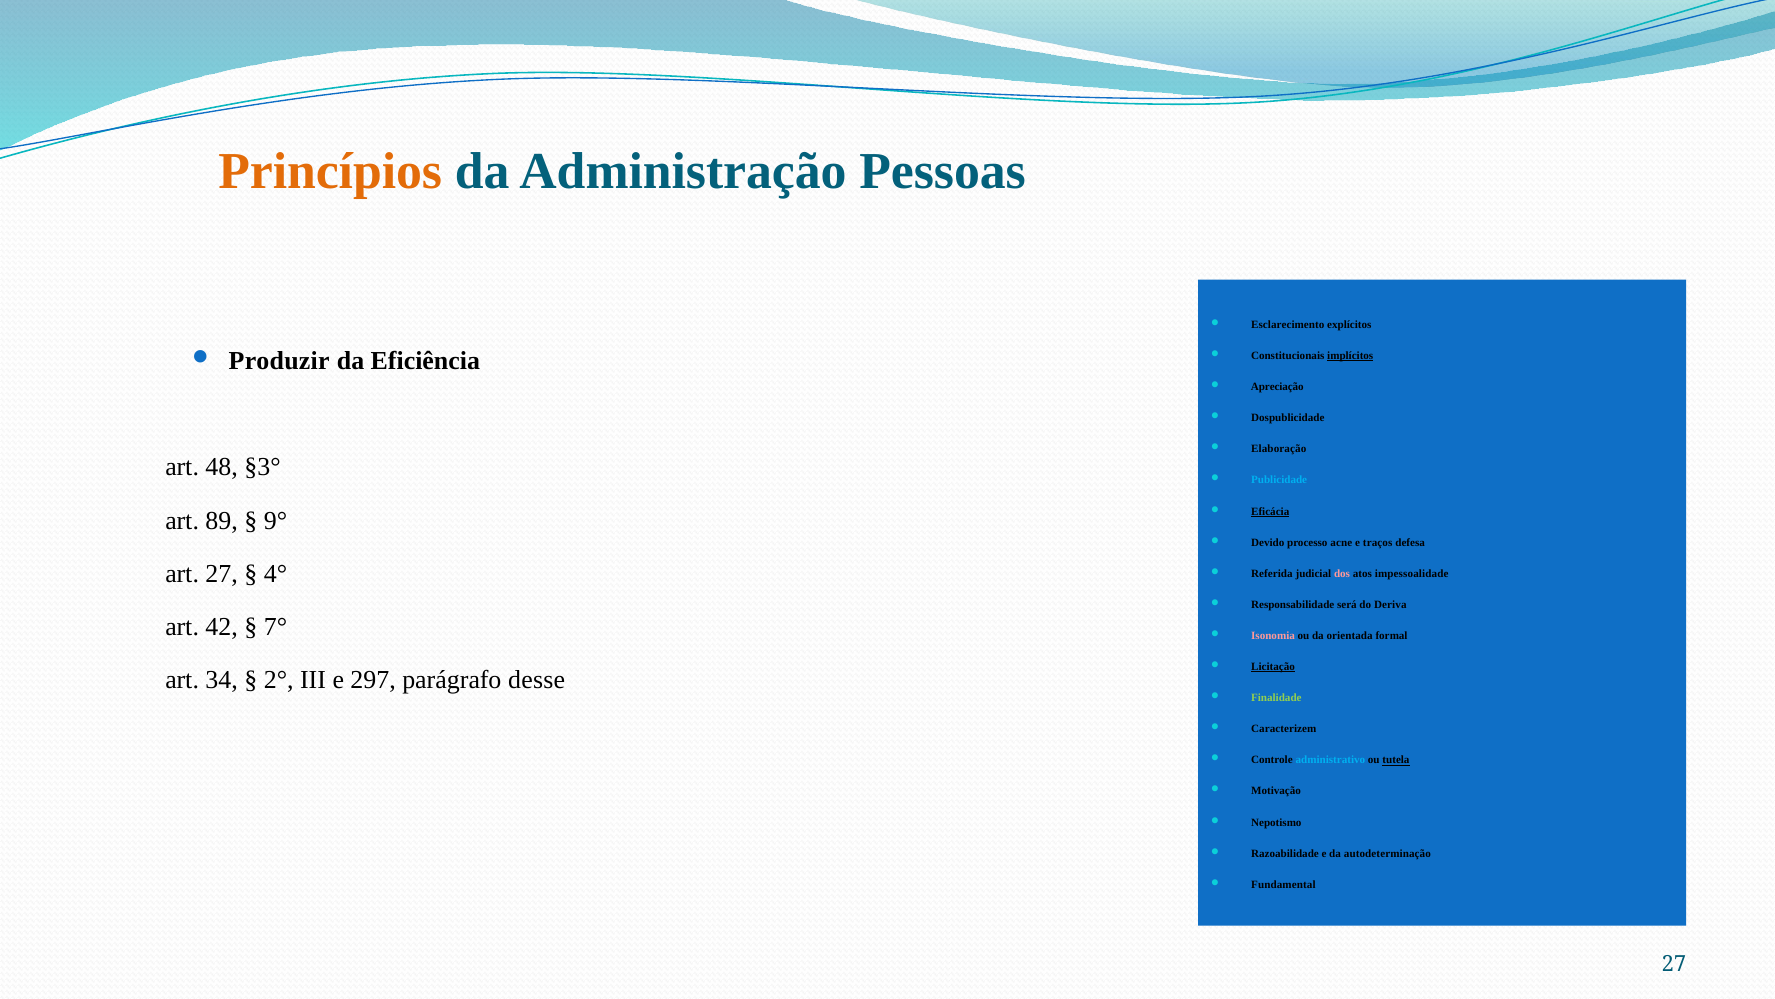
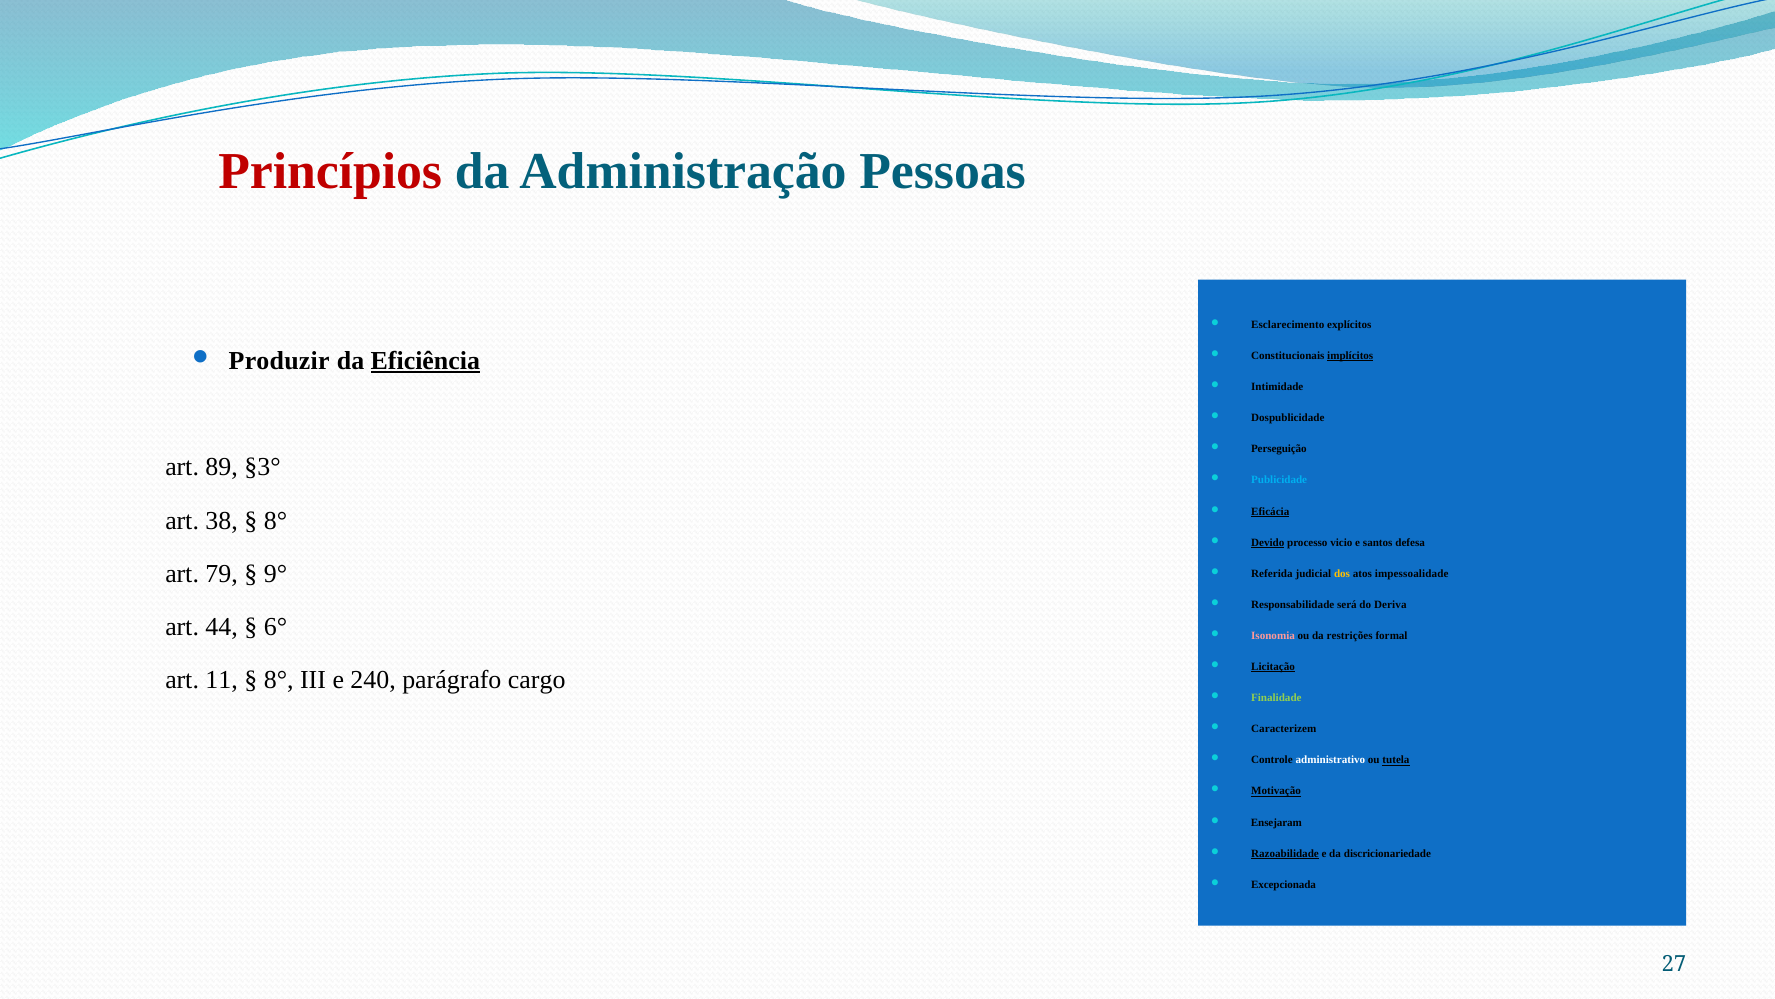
Princípios colour: orange -> red
Eficiência underline: none -> present
Apreciação: Apreciação -> Intimidade
Elaboração: Elaboração -> Perseguição
48: 48 -> 89
89: 89 -> 38
9° at (276, 520): 9° -> 8°
Devido underline: none -> present
acne: acne -> vicio
traços: traços -> santos
art 27: 27 -> 79
4°: 4° -> 9°
dos colour: pink -> yellow
42: 42 -> 44
7°: 7° -> 6°
orientada: orientada -> restrições
34: 34 -> 11
2° at (279, 680): 2° -> 8°
297: 297 -> 240
desse: desse -> cargo
administrativo colour: light blue -> white
Motivação underline: none -> present
Nepotismo: Nepotismo -> Ensejaram
Razoabilidade underline: none -> present
autodeterminação: autodeterminação -> discricionariedade
Fundamental: Fundamental -> Excepcionada
